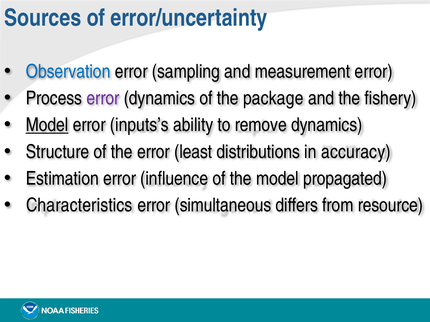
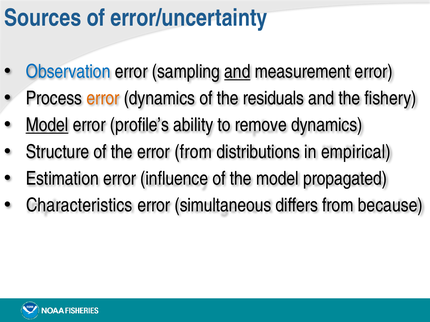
and at (237, 72) underline: none -> present
error at (103, 98) colour: purple -> orange
package: package -> residuals
inputs’s: inputs’s -> profile’s
error least: least -> from
accuracy: accuracy -> empirical
resource: resource -> because
